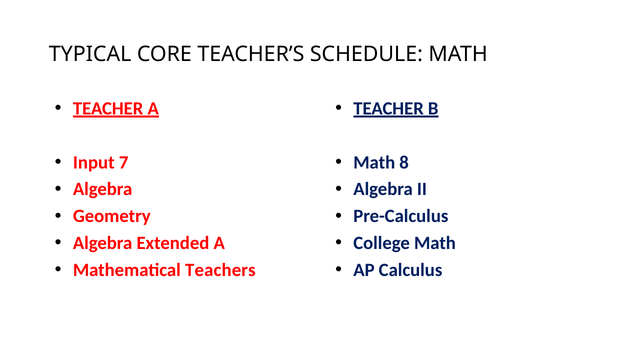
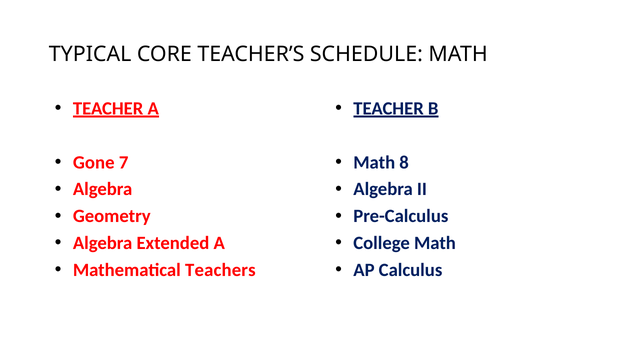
Input: Input -> Gone
